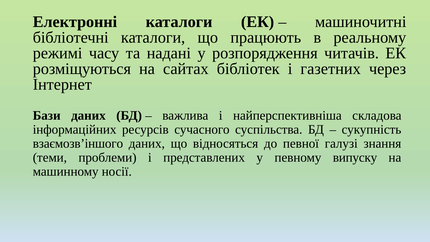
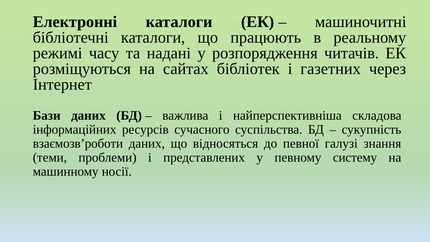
взаємозв’іншого: взаємозв’іншого -> взаємозв’роботи
випуску: випуску -> систему
